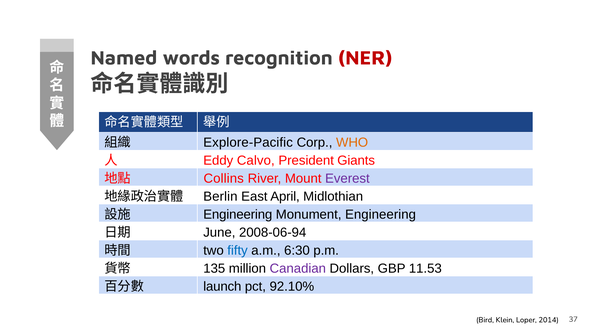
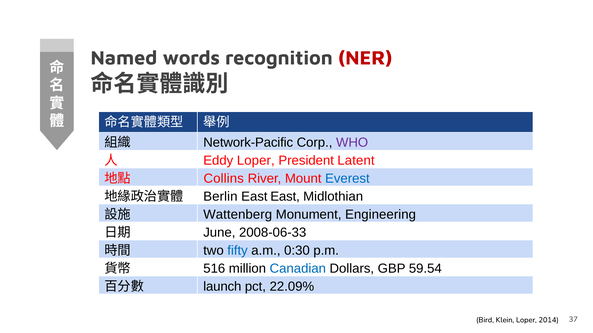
Explore-Pacific: Explore-Pacific -> Network-Pacific
WHO colour: orange -> purple
Eddy Calvo: Calvo -> Loper
Giants: Giants -> Latent
Everest colour: purple -> blue
East April: April -> East
Engineering at (238, 215): Engineering -> Wattenberg
2008-06-94: 2008-06-94 -> 2008-06-33
6:30: 6:30 -> 0:30
135: 135 -> 516
Canadian colour: purple -> blue
11.53: 11.53 -> 59.54
92.10%: 92.10% -> 22.09%
